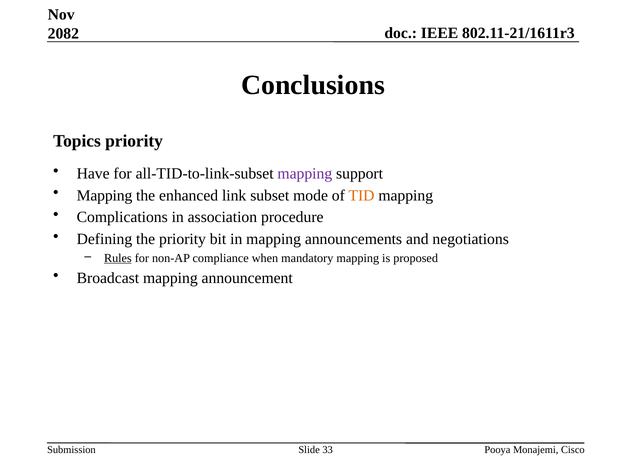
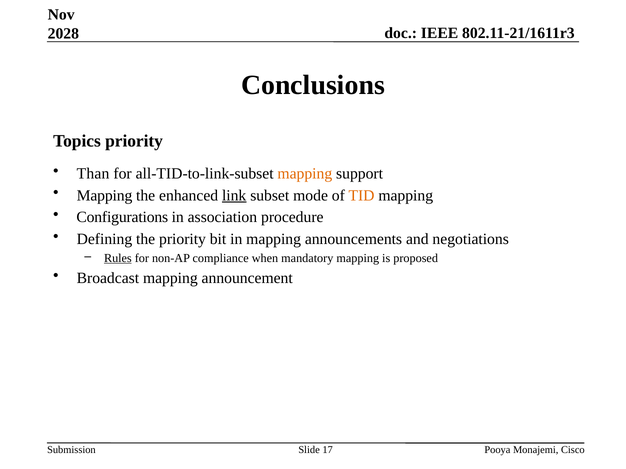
2082: 2082 -> 2028
Have: Have -> Than
mapping at (305, 174) colour: purple -> orange
link underline: none -> present
Complications: Complications -> Configurations
33: 33 -> 17
